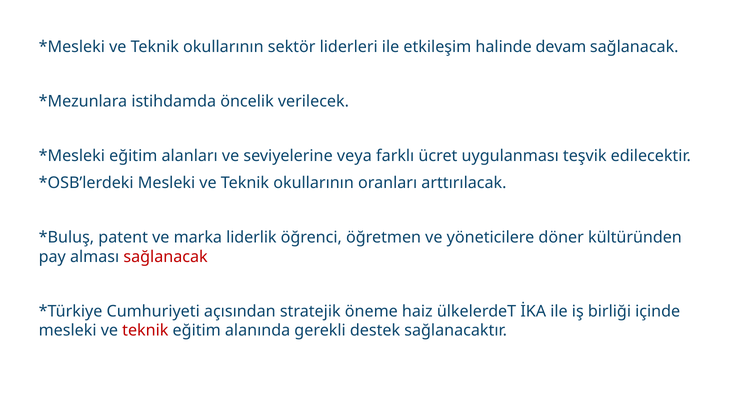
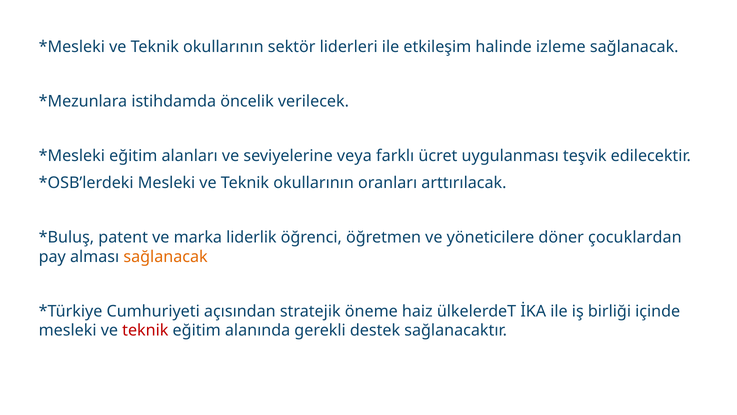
devam: devam -> izleme
kültüründen: kültüründen -> çocuklardan
sağlanacak at (166, 257) colour: red -> orange
